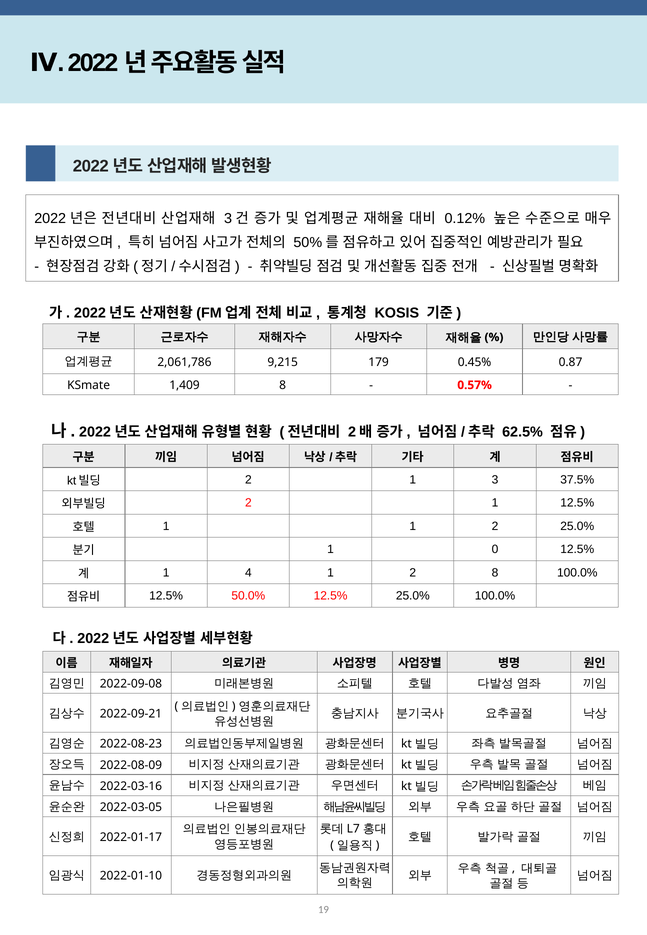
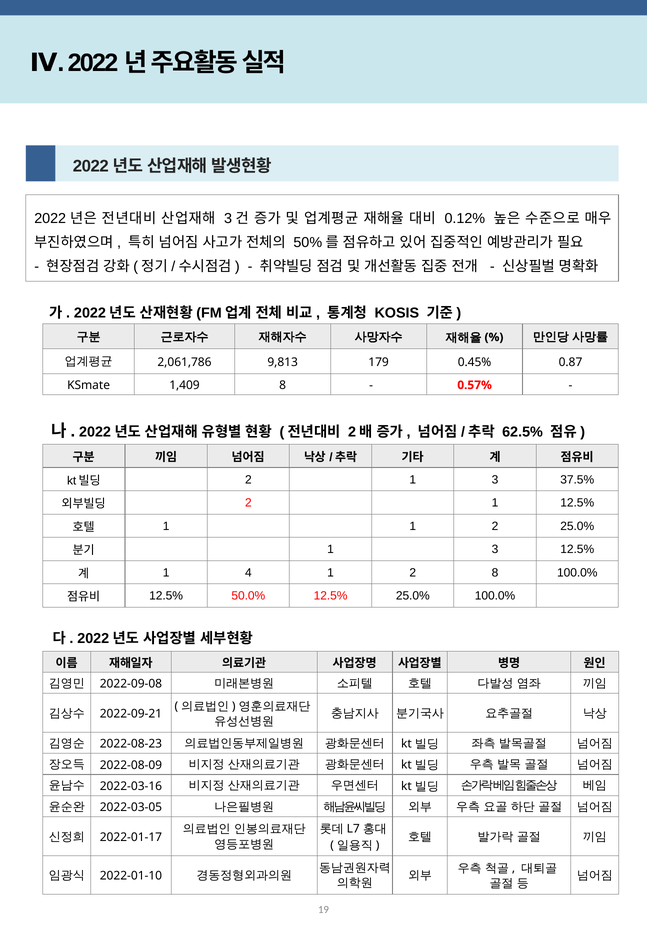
9,215: 9,215 -> 9,813
0 at (495, 549): 0 -> 3
